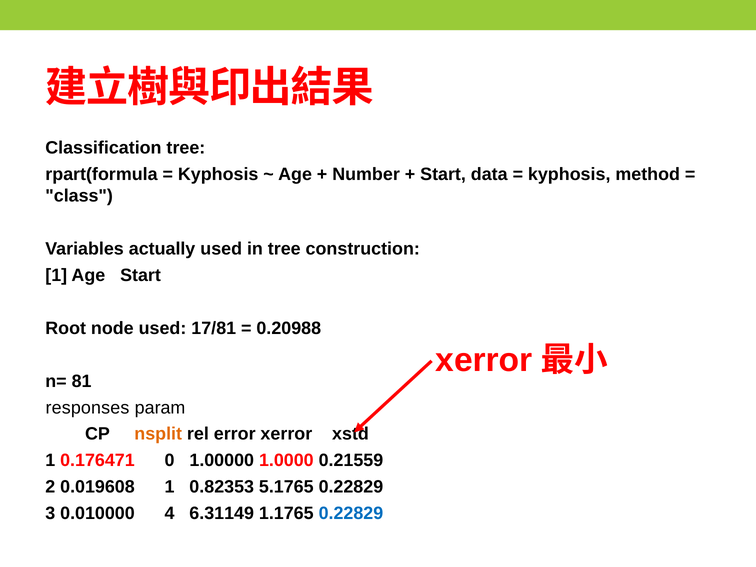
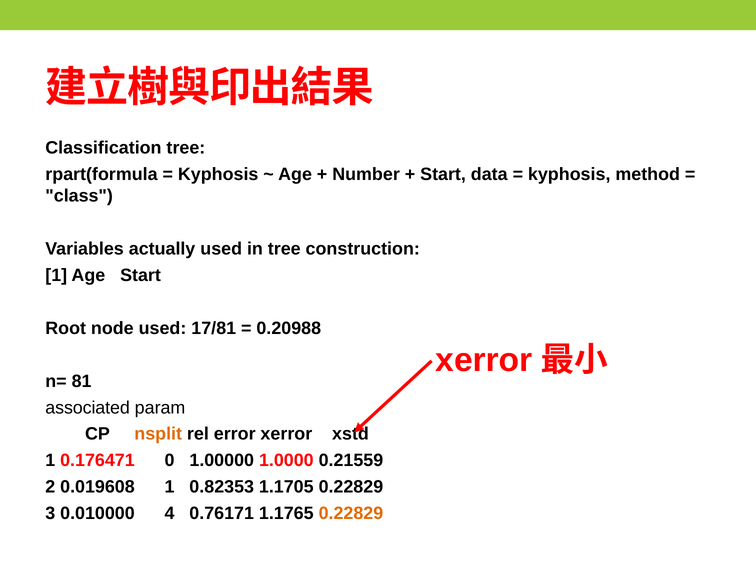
responses: responses -> associated
5.1765: 5.1765 -> 1.1705
6.31149: 6.31149 -> 0.76171
0.22829 at (351, 513) colour: blue -> orange
